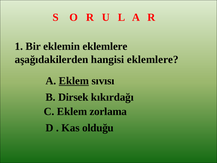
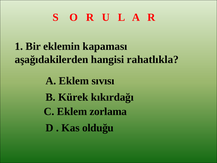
eklemin eklemlere: eklemlere -> kapaması
hangisi eklemlere: eklemlere -> rahatlıkla
Eklem at (74, 81) underline: present -> none
Dirsek: Dirsek -> Kürek
